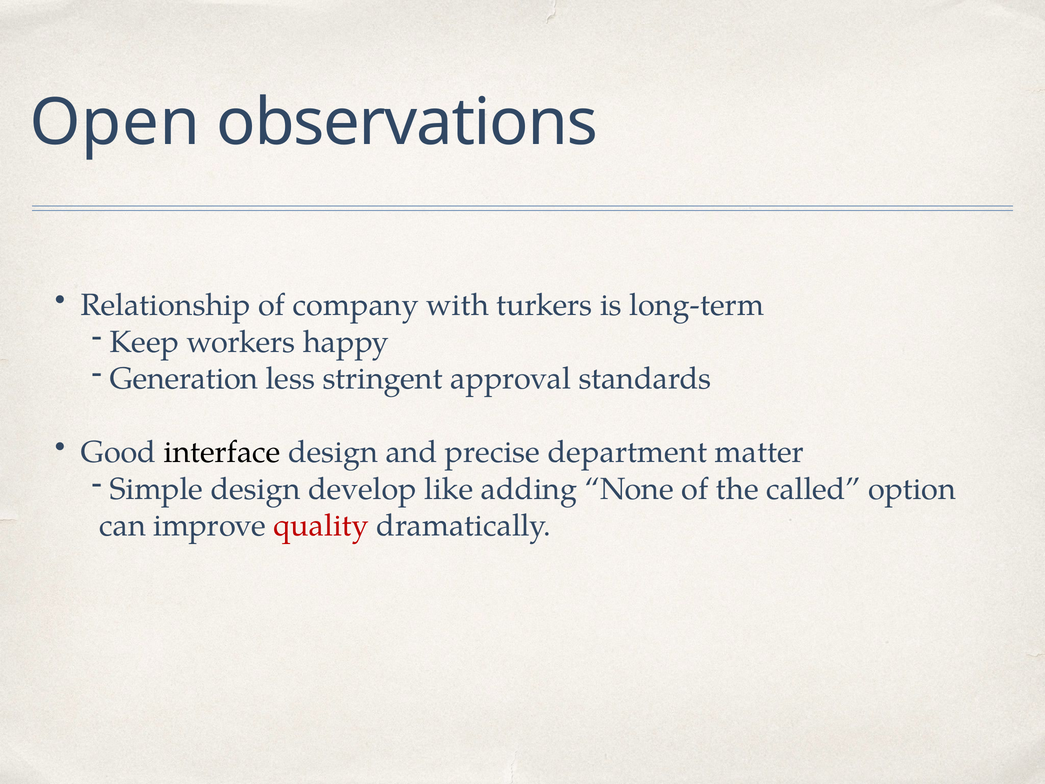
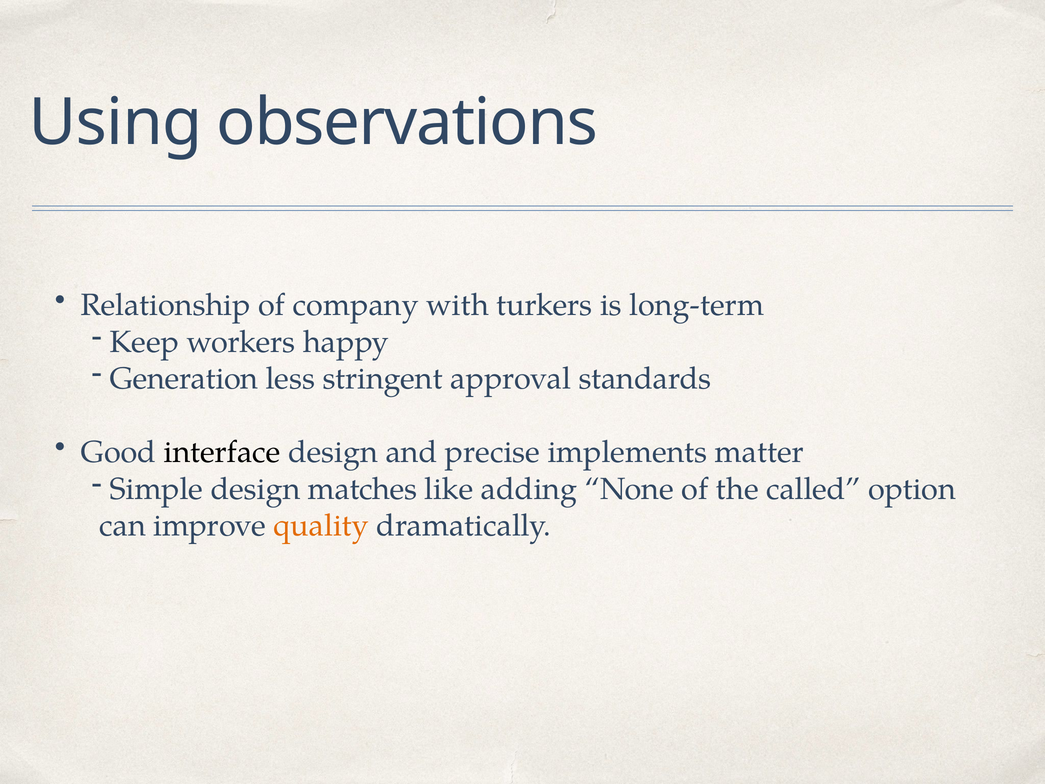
Open: Open -> Using
department: department -> implements
develop: develop -> matches
quality colour: red -> orange
